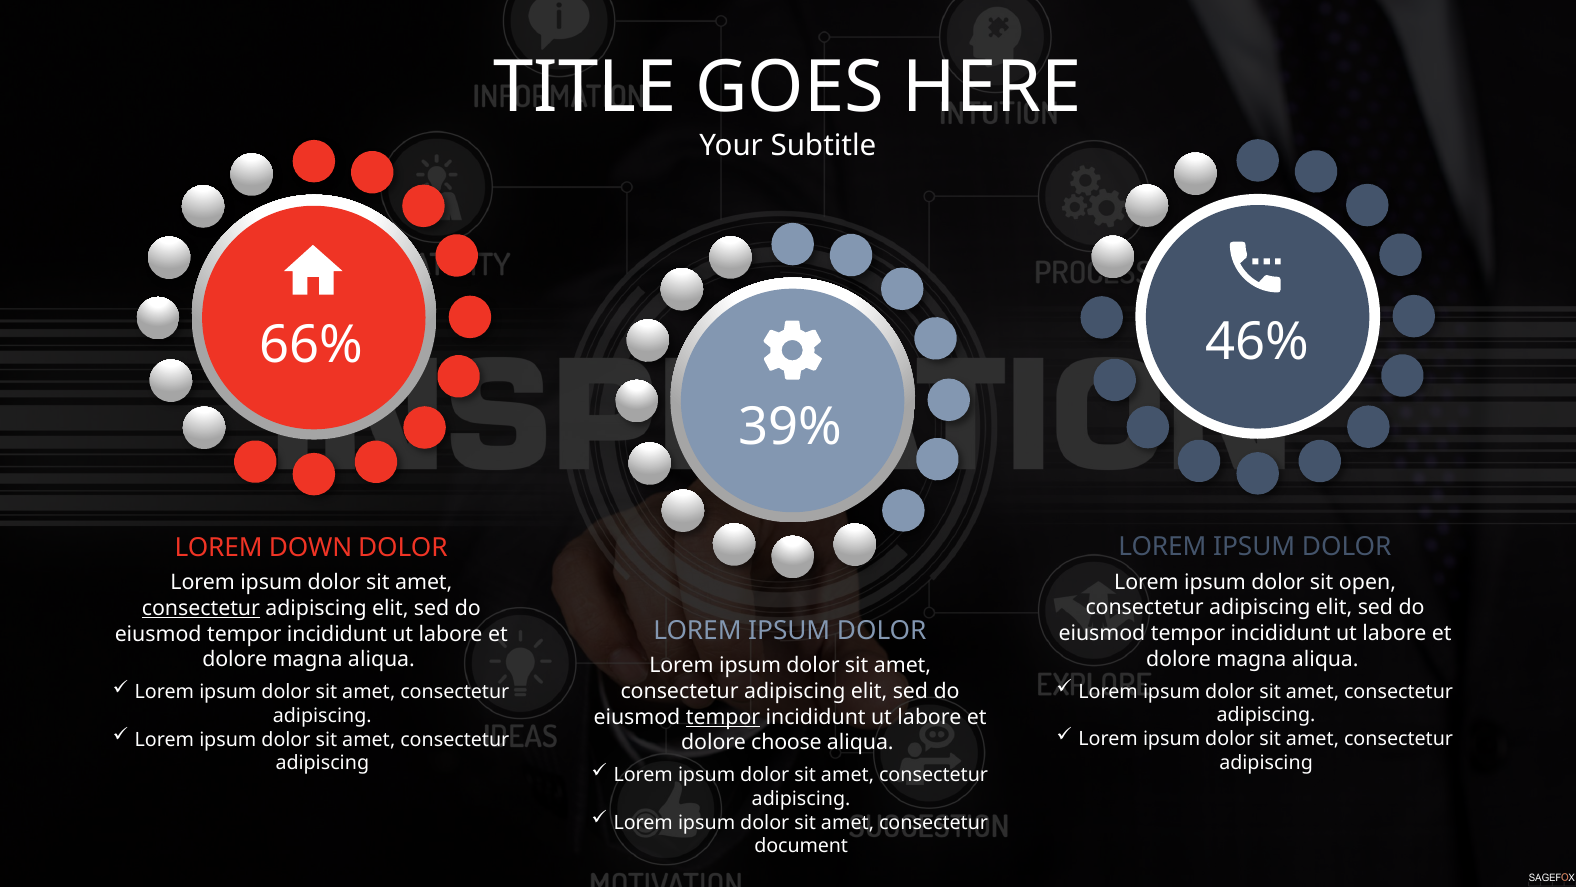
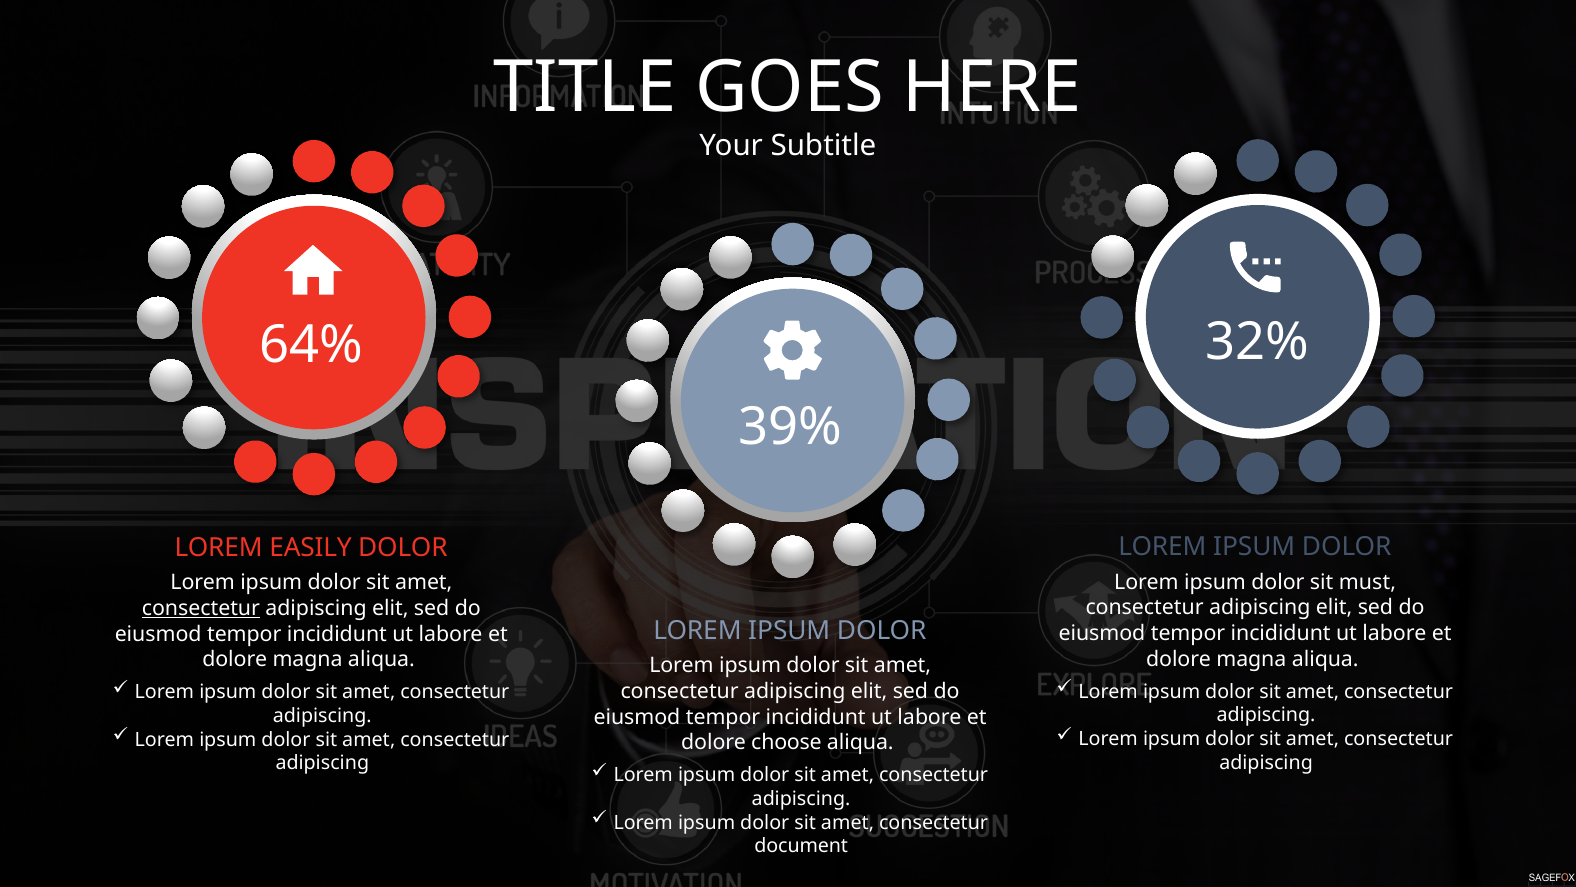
46%: 46% -> 32%
66%: 66% -> 64%
DOWN: DOWN -> EASILY
open: open -> must
tempor at (723, 717) underline: present -> none
